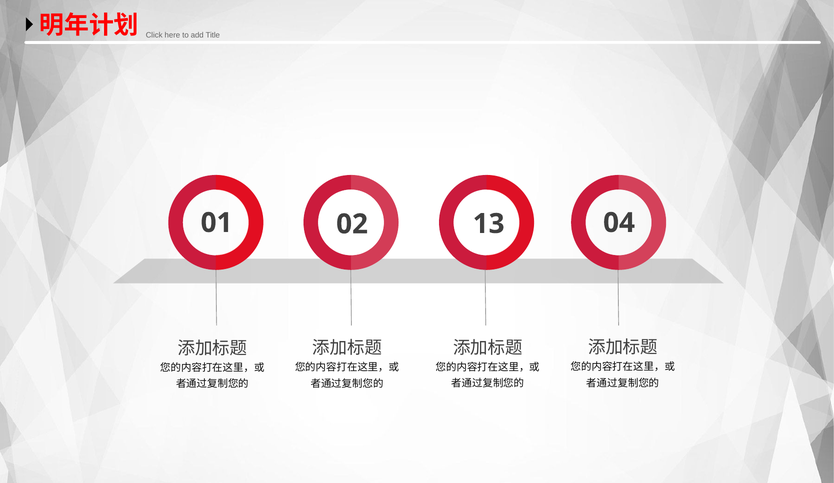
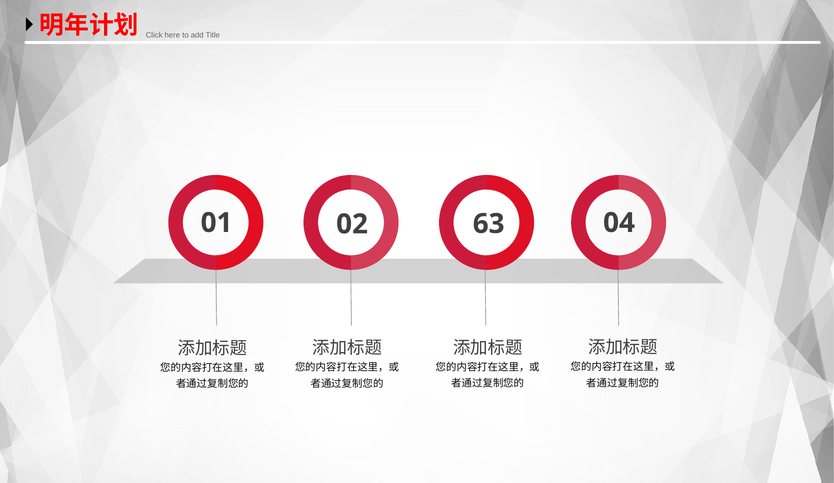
13: 13 -> 63
